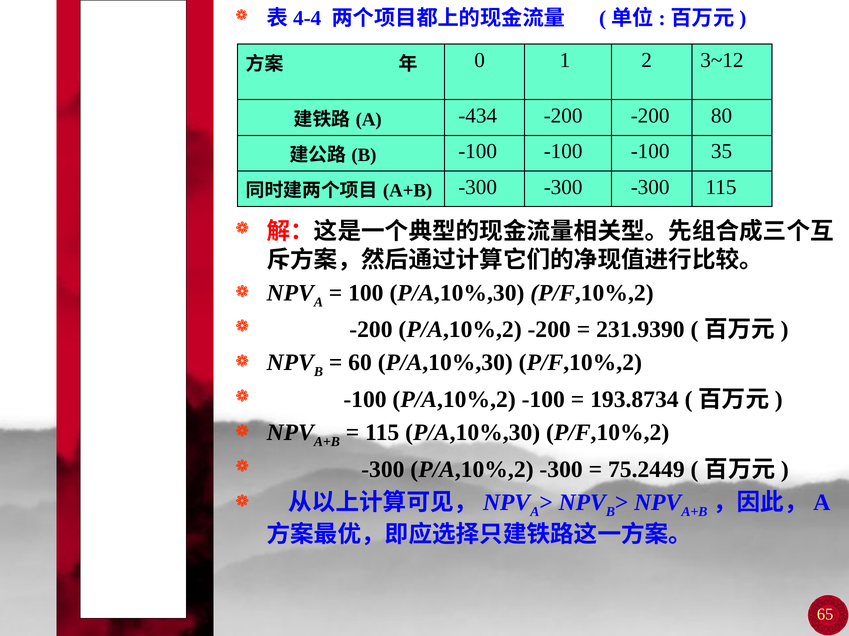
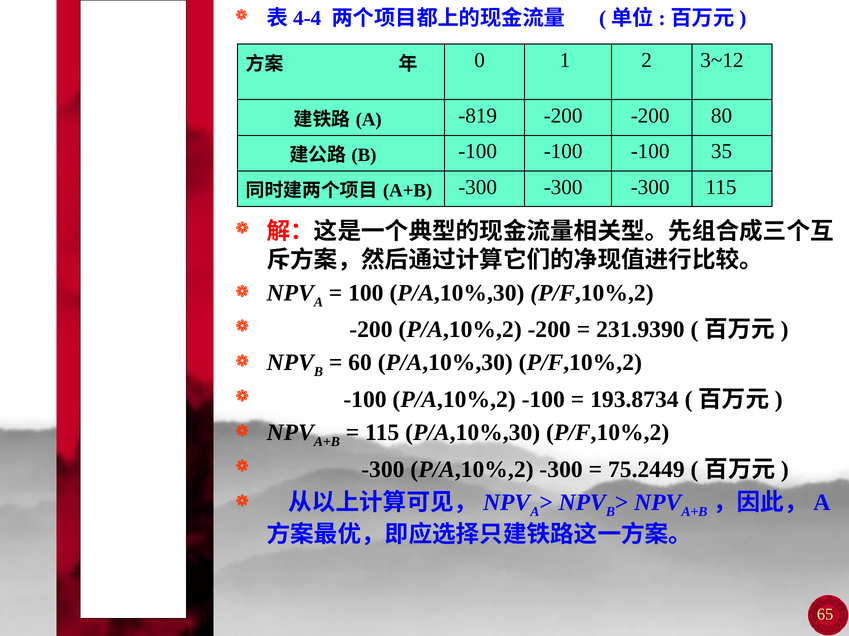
-434: -434 -> -819
